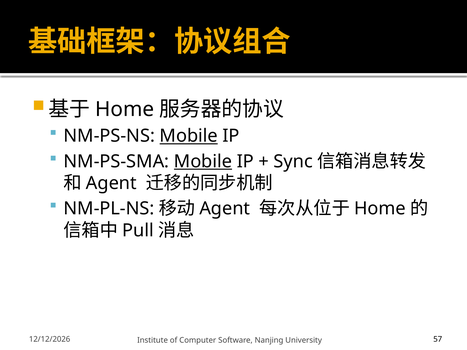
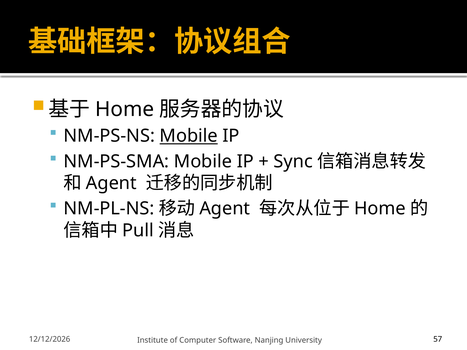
Mobile at (203, 162) underline: present -> none
